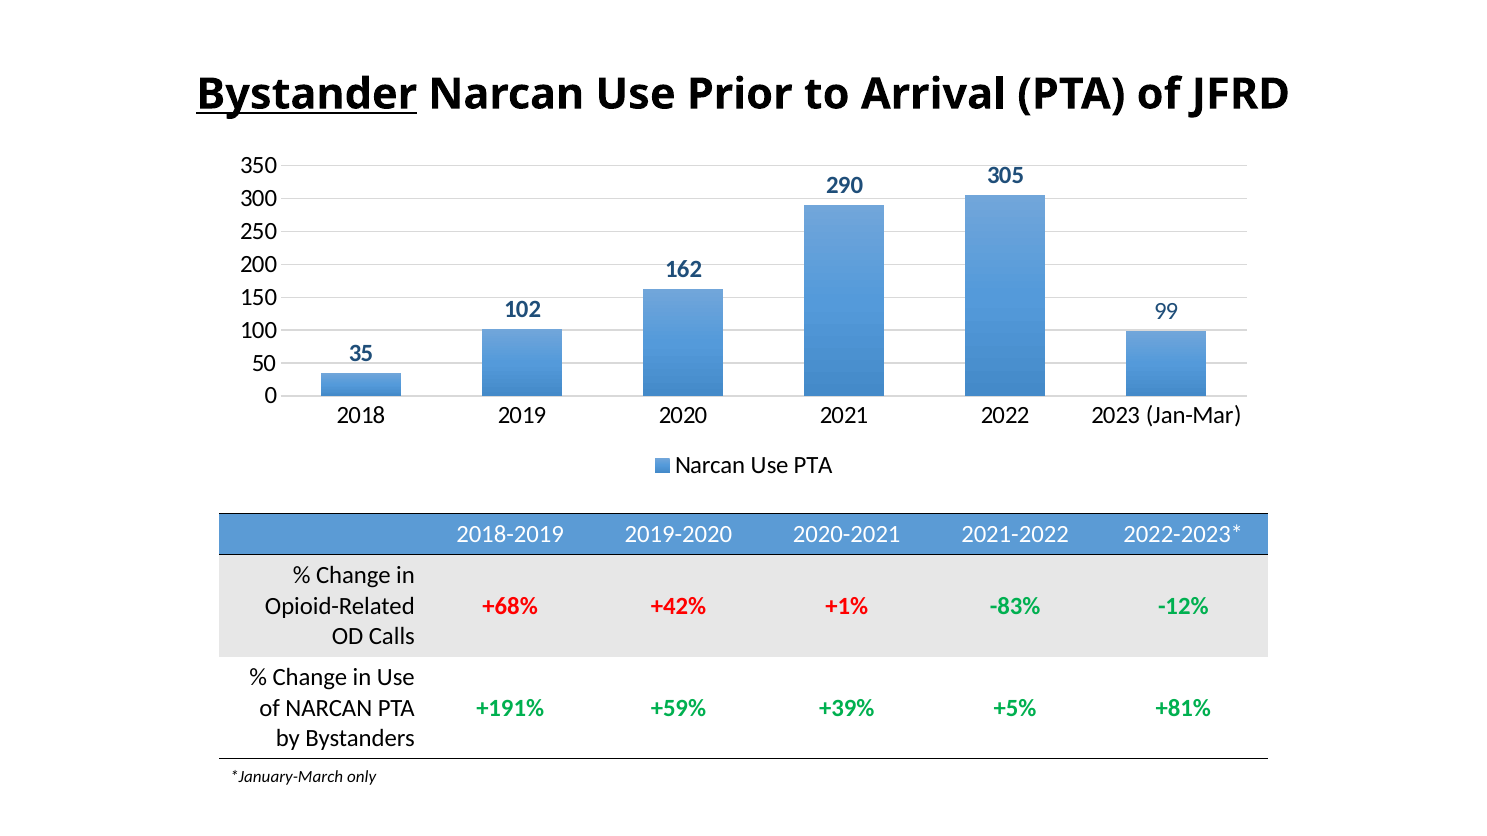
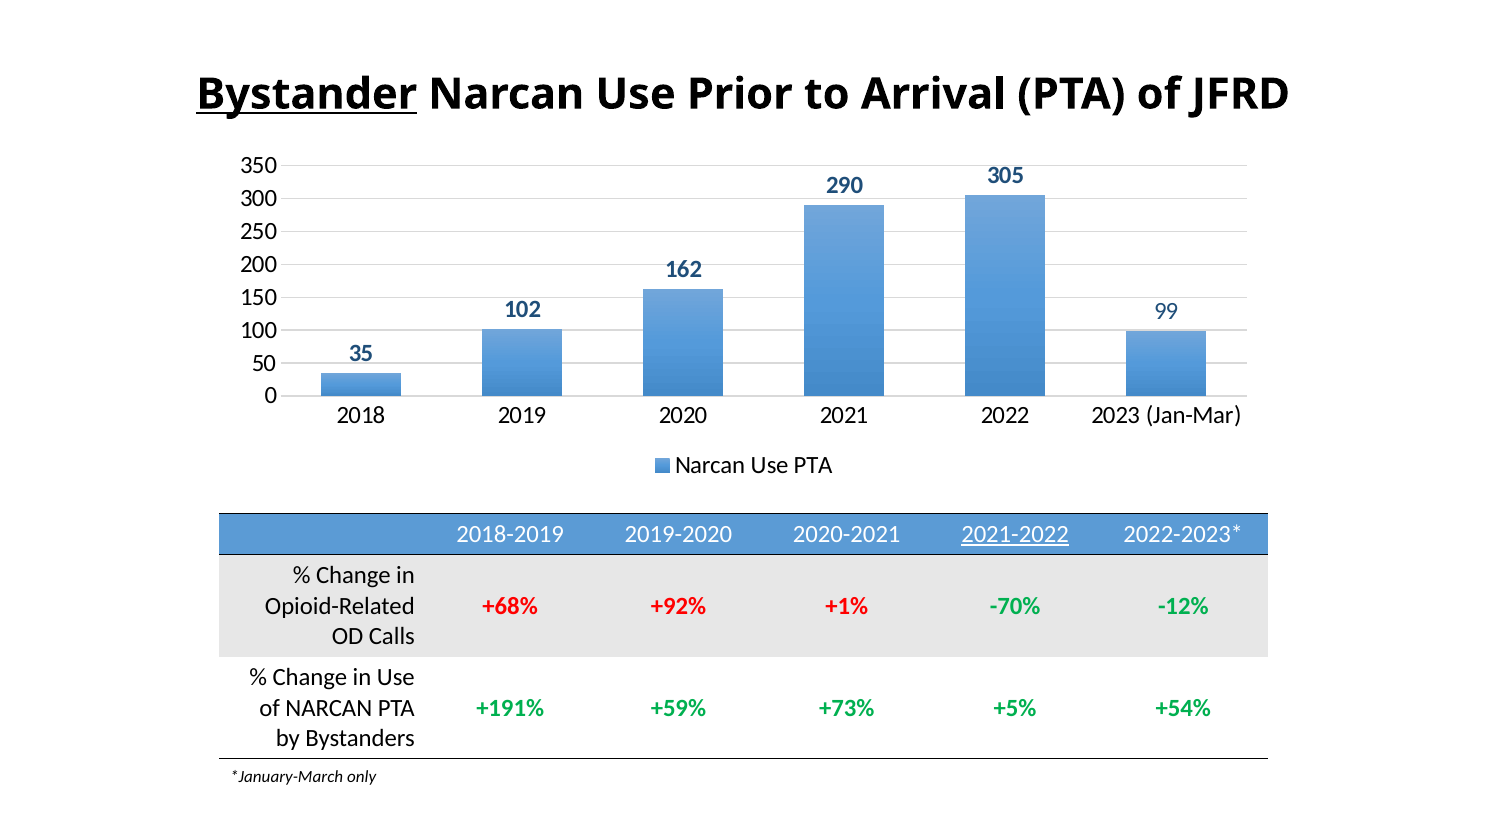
2021-2022 underline: none -> present
+42%: +42% -> +92%
-83%: -83% -> -70%
+39%: +39% -> +73%
+81%: +81% -> +54%
